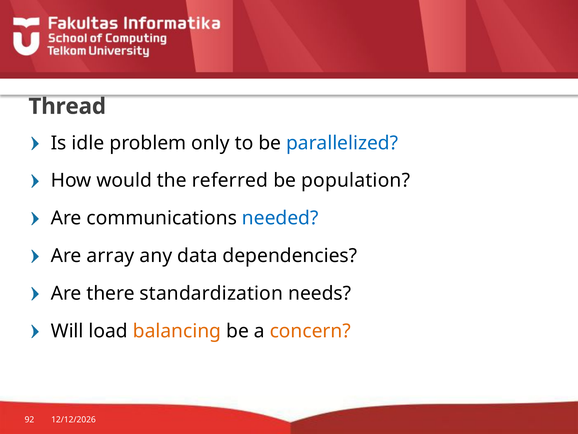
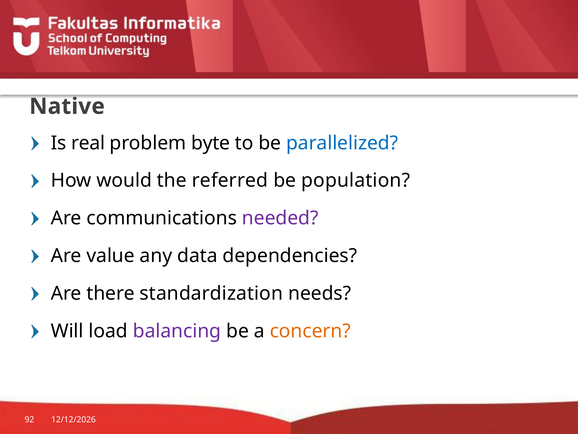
Thread: Thread -> Native
idle: idle -> real
only: only -> byte
needed colour: blue -> purple
array: array -> value
balancing colour: orange -> purple
